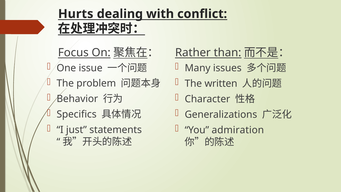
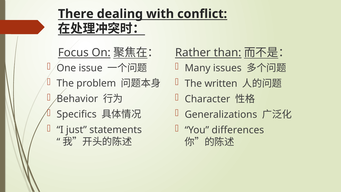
Hurts: Hurts -> There
admiration: admiration -> differences
